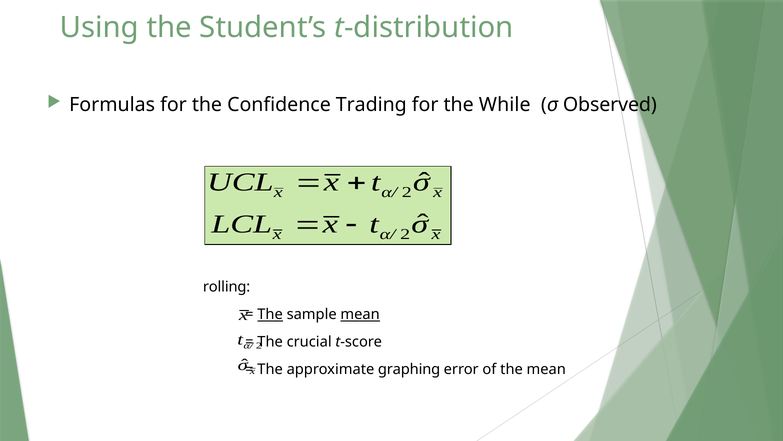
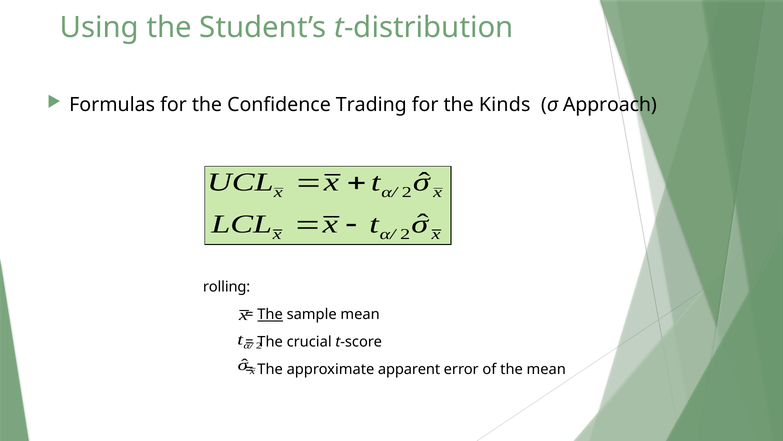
While: While -> Kinds
Observed: Observed -> Approach
mean at (360, 314) underline: present -> none
graphing: graphing -> apparent
